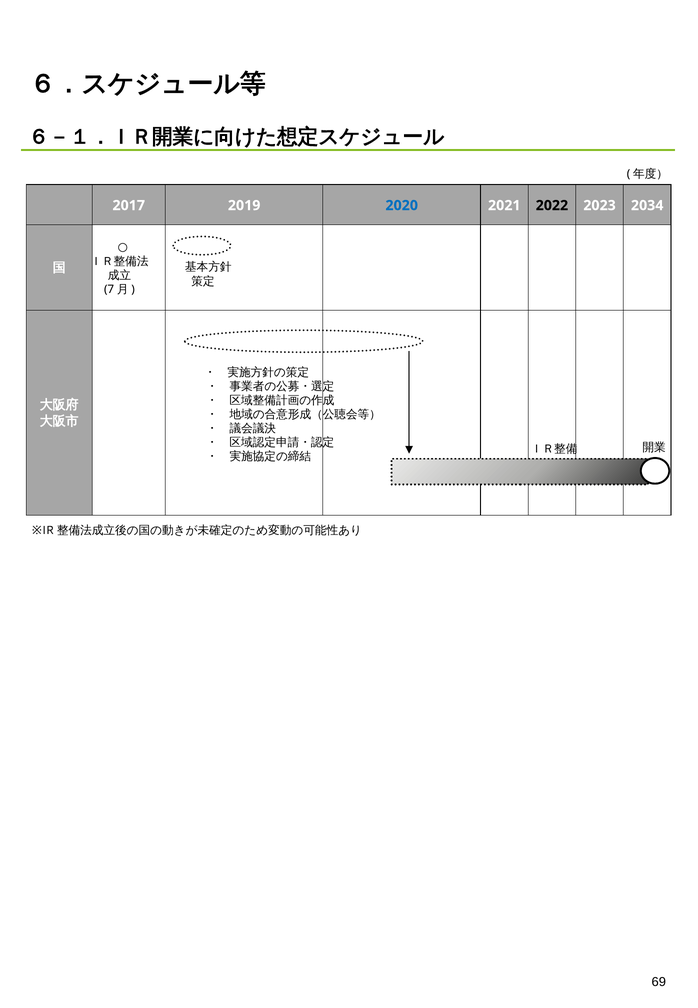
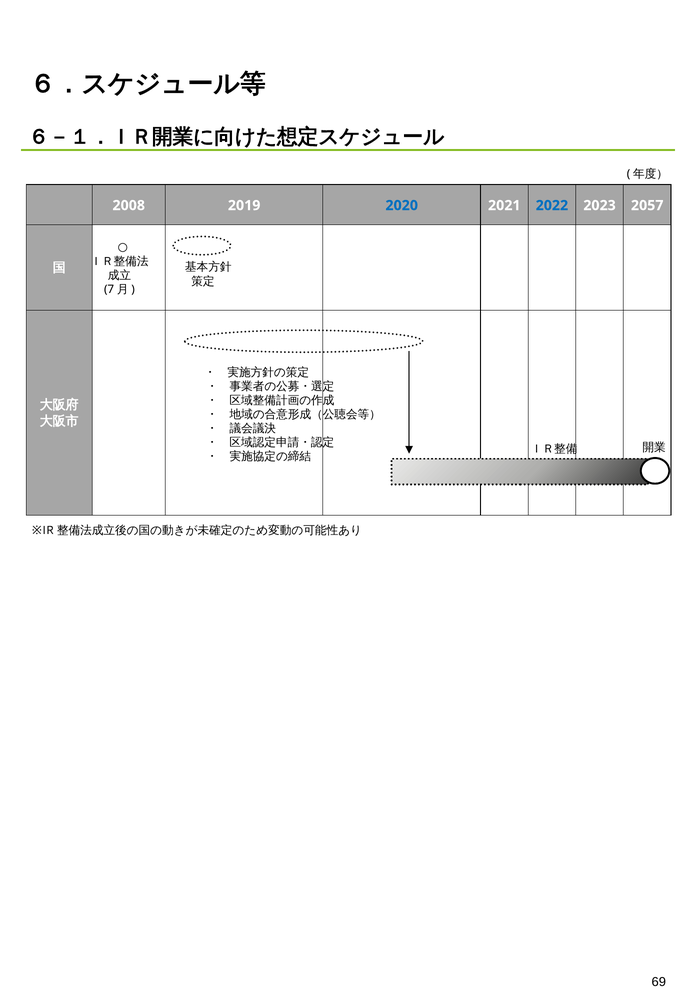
2017: 2017 -> 2008
2022 colour: black -> blue
2034: 2034 -> 2057
